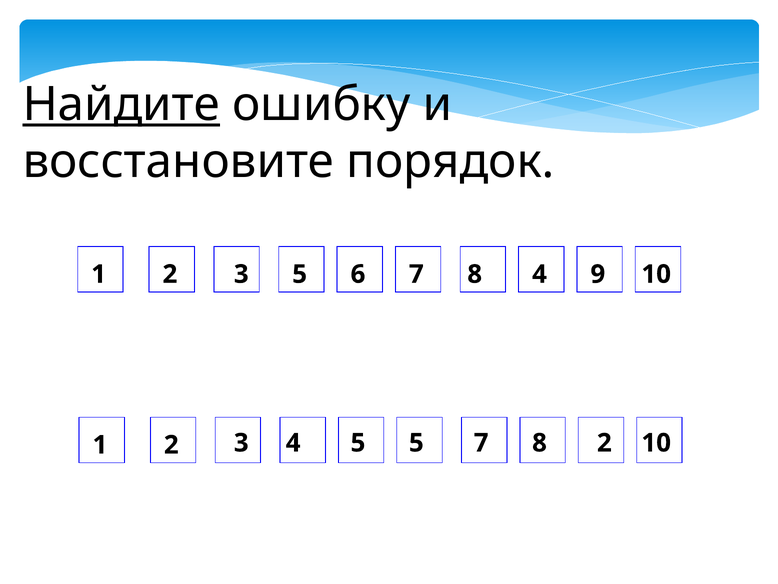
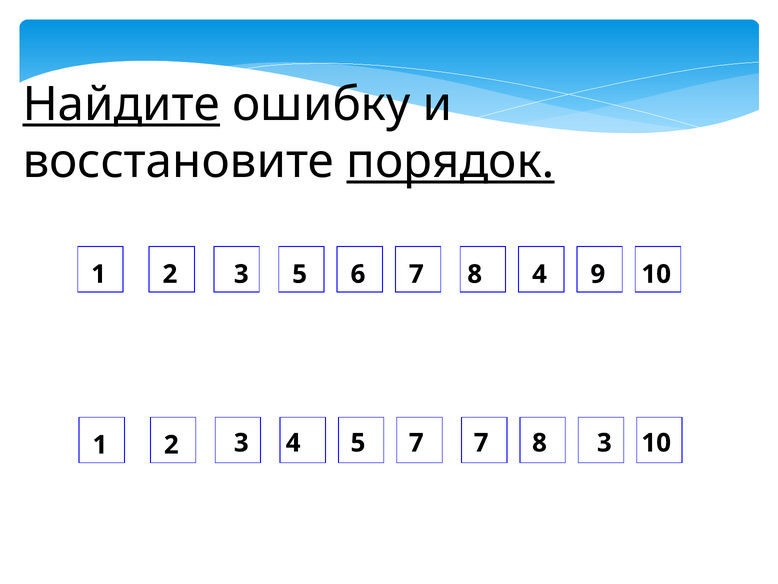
порядок underline: none -> present
5 5: 5 -> 7
2 at (604, 443): 2 -> 3
